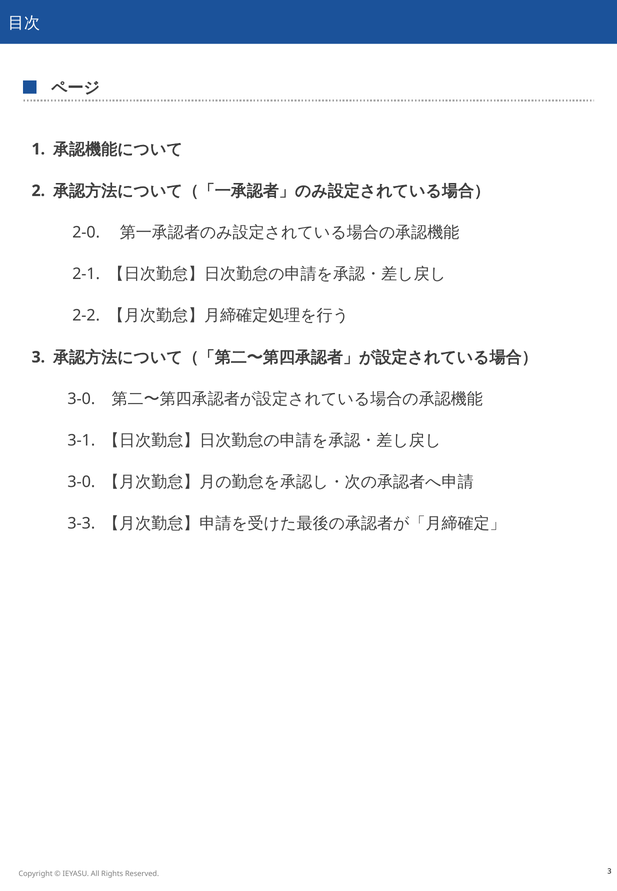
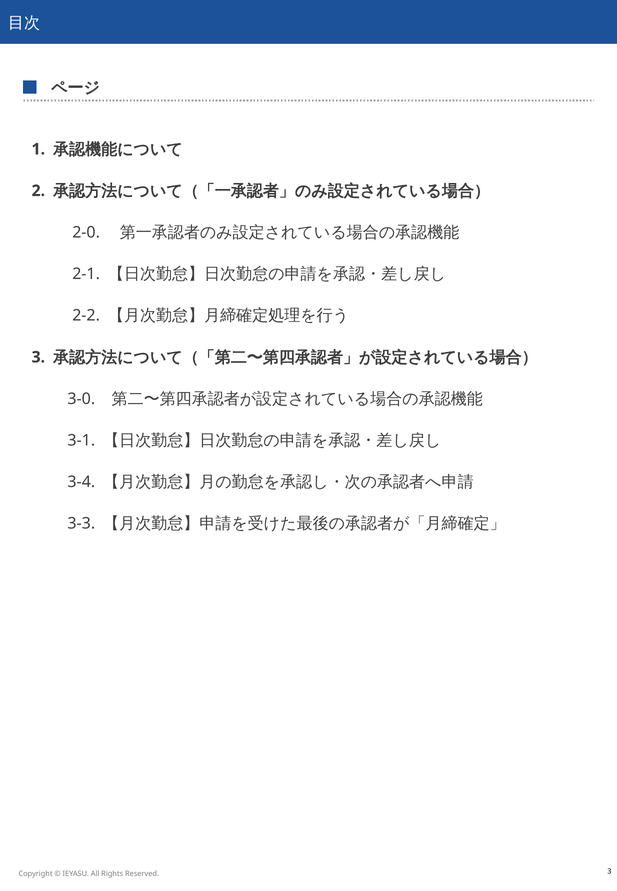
3-0 at (81, 482): 3-0 -> 3-4
